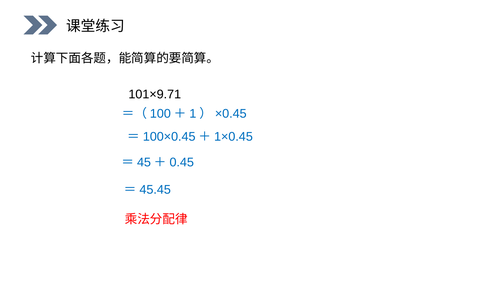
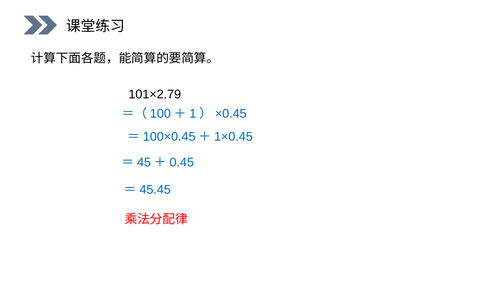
101×9.71: 101×9.71 -> 101×2.79
